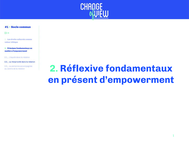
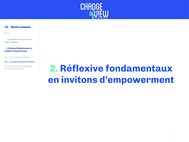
présent: présent -> invitons
